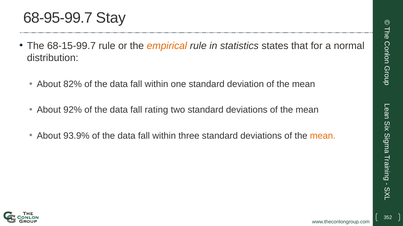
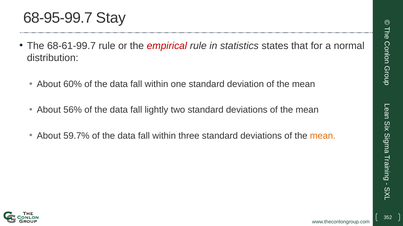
68-15-99.7: 68-15-99.7 -> 68-61-99.7
empirical colour: orange -> red
82%: 82% -> 60%
92%: 92% -> 56%
rating: rating -> lightly
93.9%: 93.9% -> 59.7%
